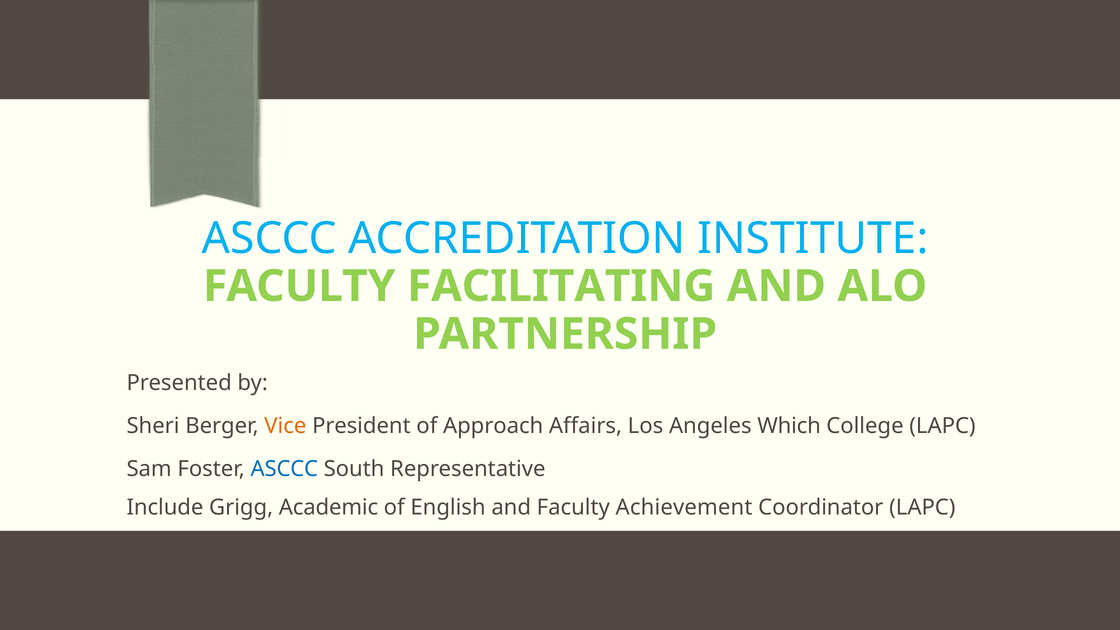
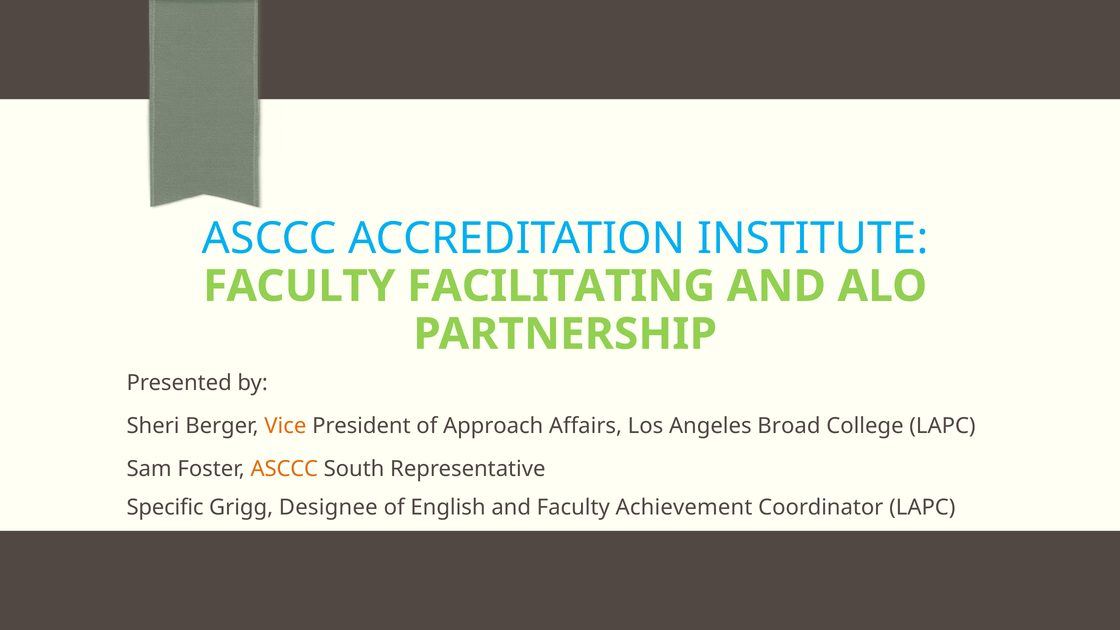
Which: Which -> Broad
ASCCC at (284, 469) colour: blue -> orange
Include: Include -> Specific
Academic: Academic -> Designee
